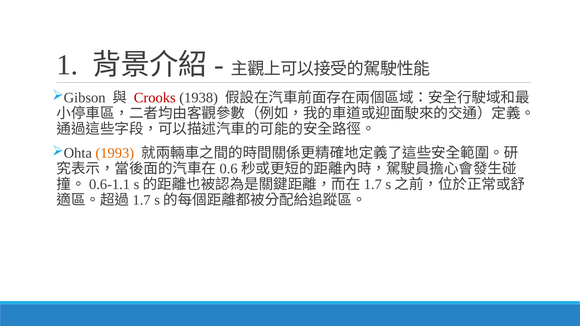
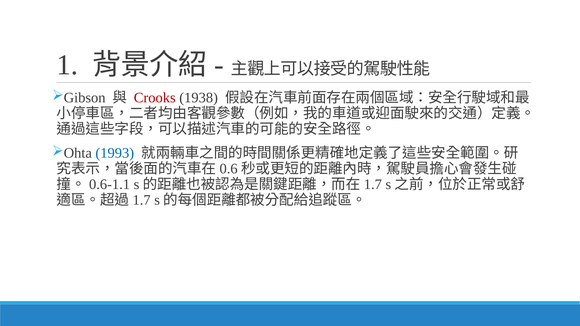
1993 colour: orange -> blue
